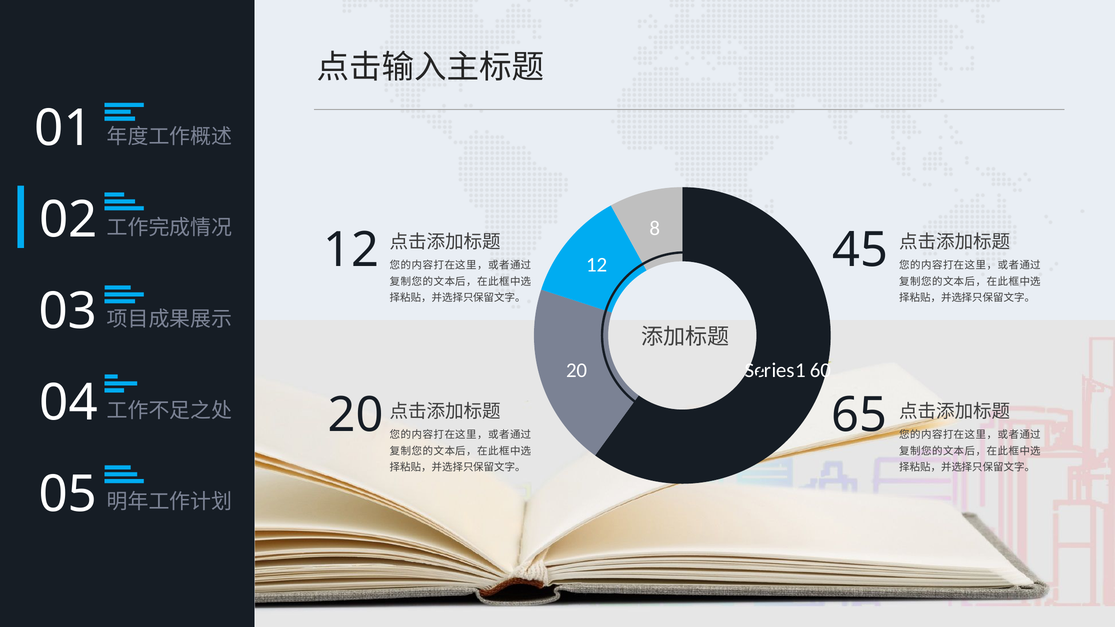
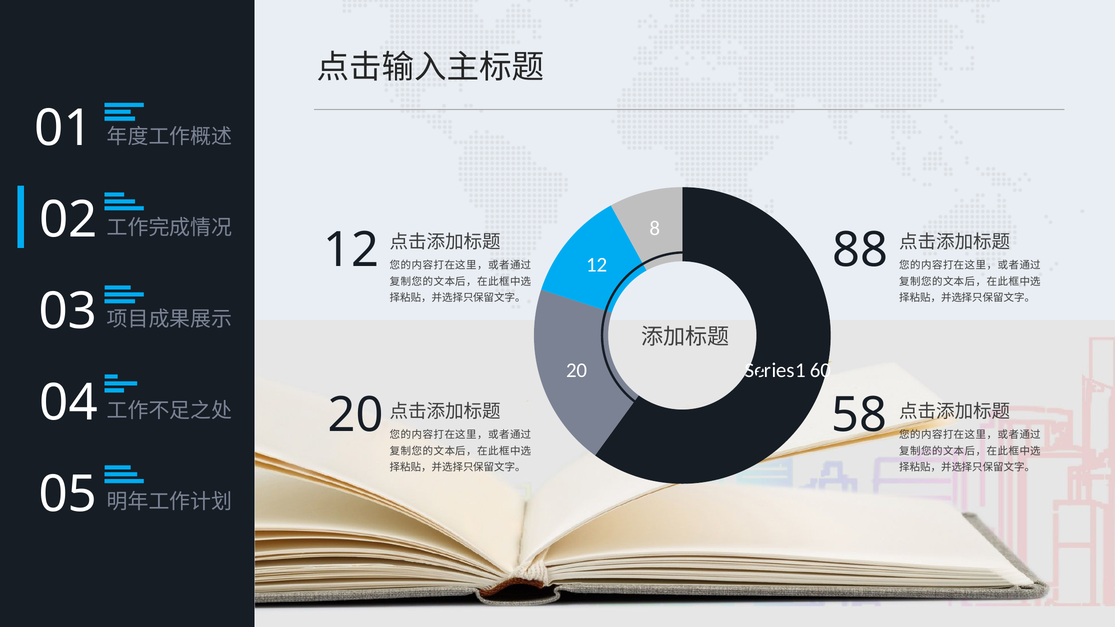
45: 45 -> 88
65: 65 -> 58
